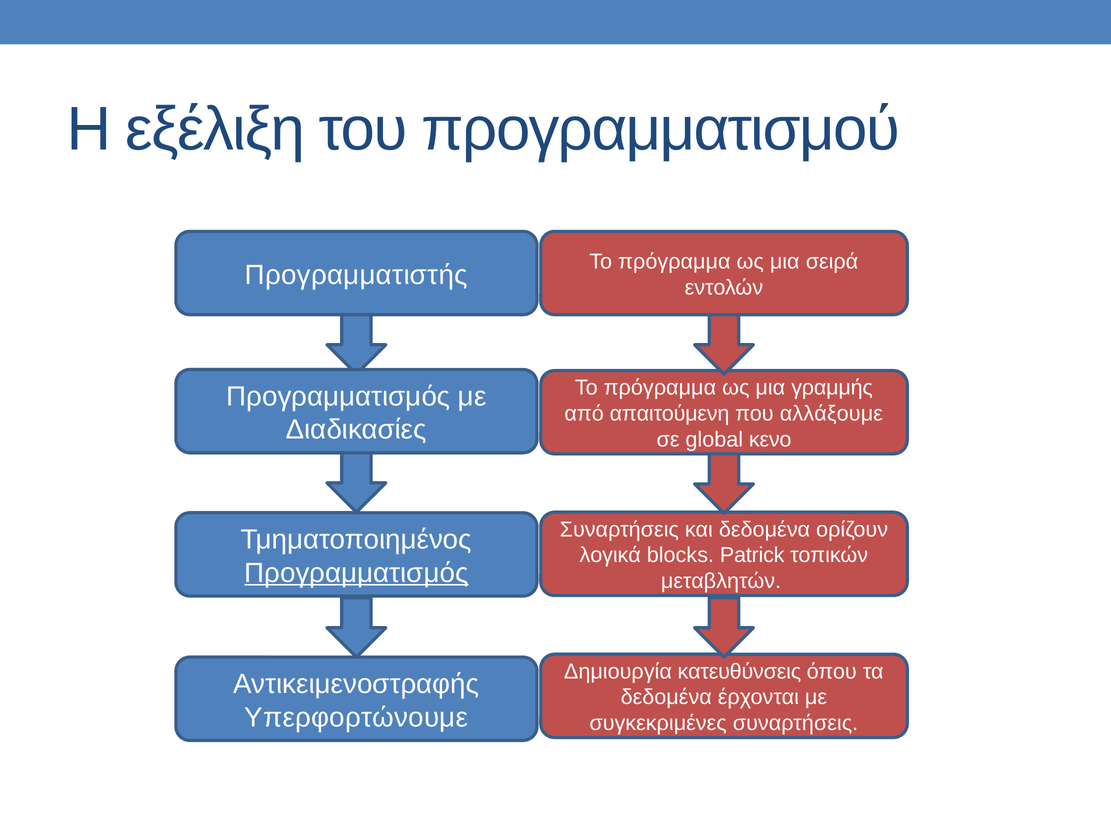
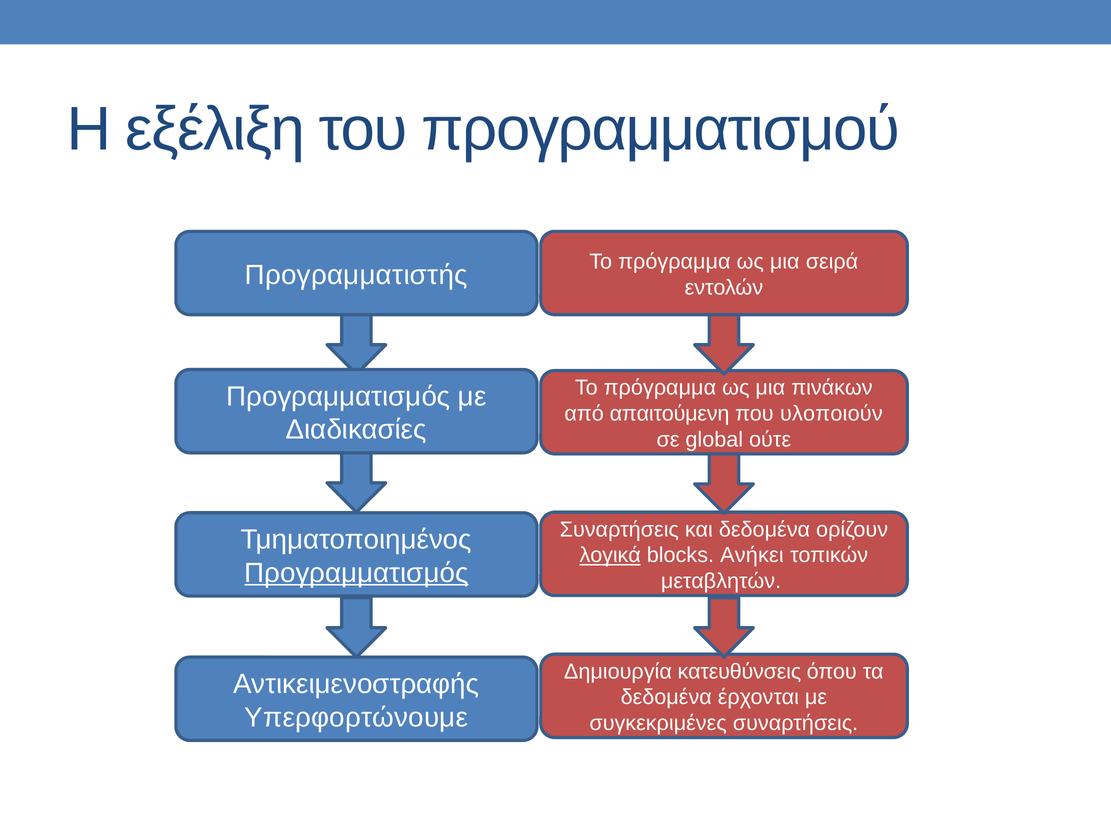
γραμμής: γραμμής -> πινάκων
αλλάξουμε: αλλάξουμε -> υλοποιούν
κενο: κενο -> ούτε
λογικά underline: none -> present
Patrick: Patrick -> Ανήκει
